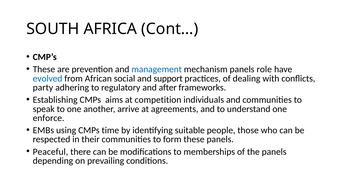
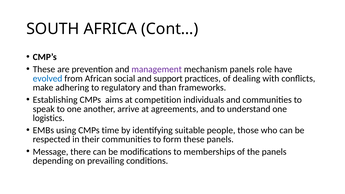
management colour: blue -> purple
party: party -> make
after: after -> than
enforce: enforce -> logistics
Peaceful: Peaceful -> Message
